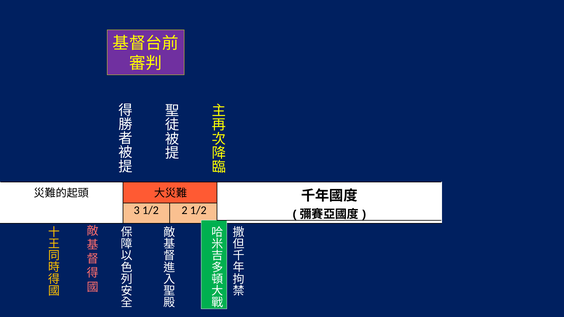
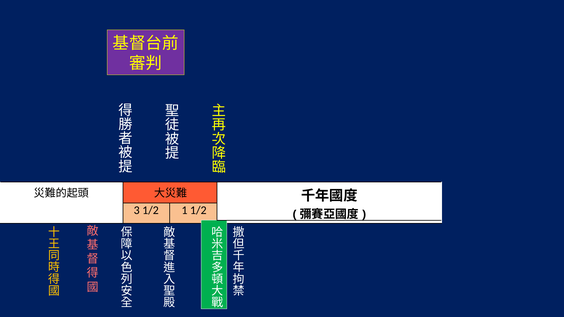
2: 2 -> 1
